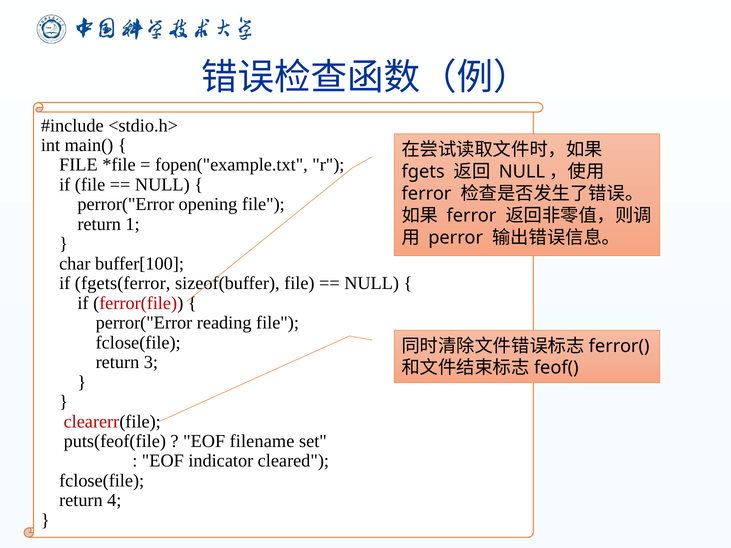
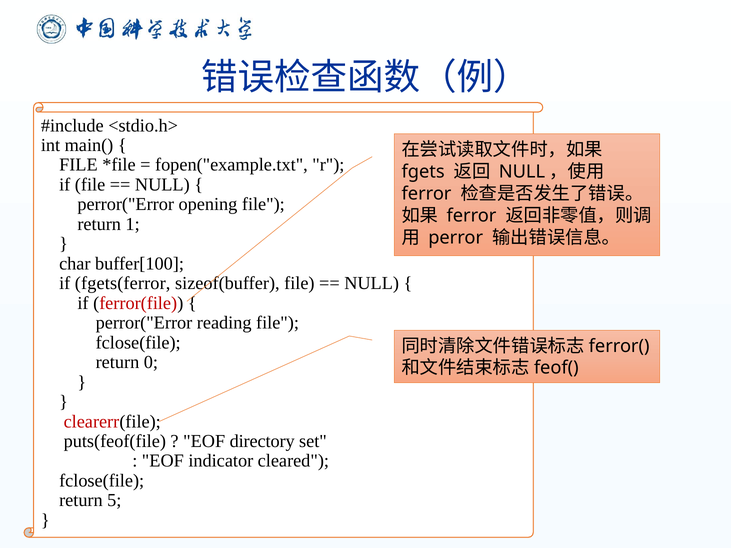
3: 3 -> 0
filename: filename -> directory
4: 4 -> 5
